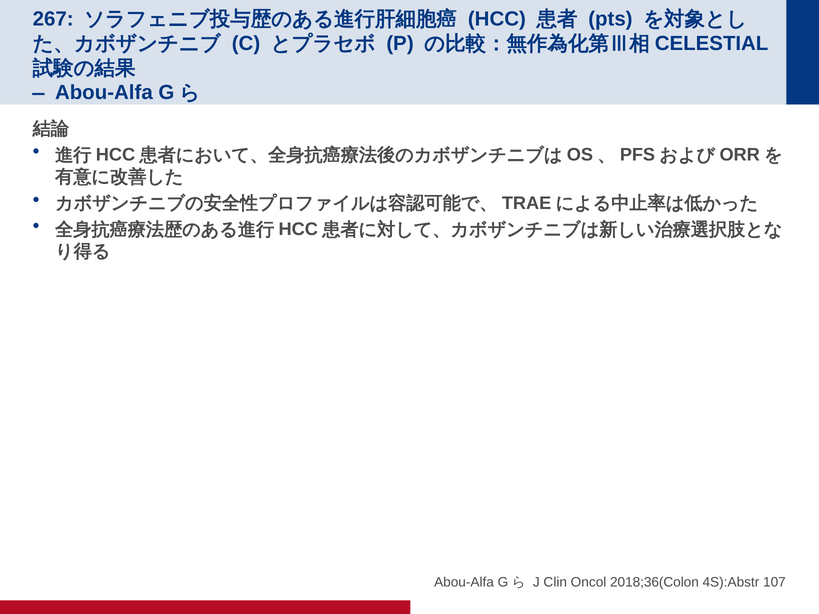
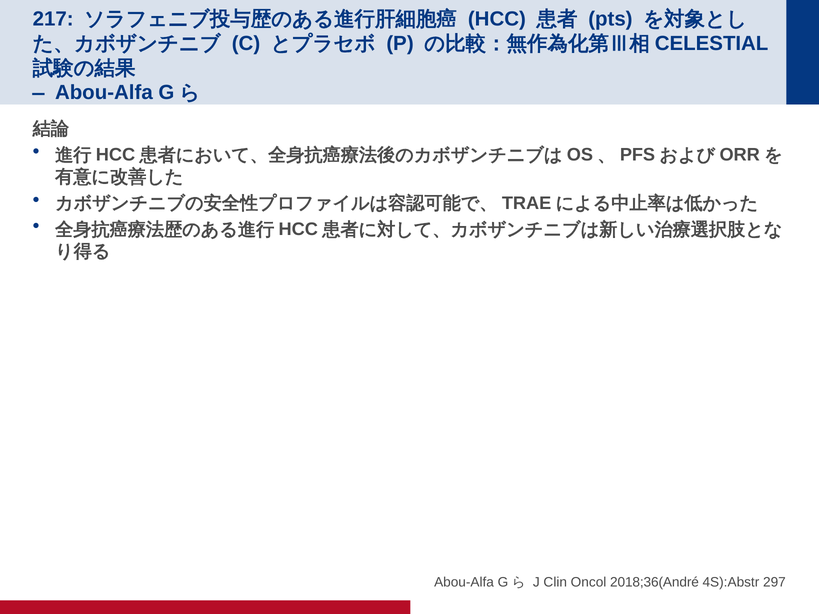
267: 267 -> 217
2018;36(Colon: 2018;36(Colon -> 2018;36(André
107: 107 -> 297
